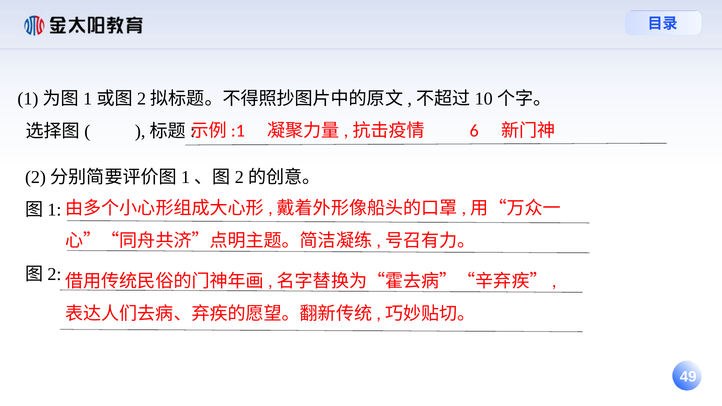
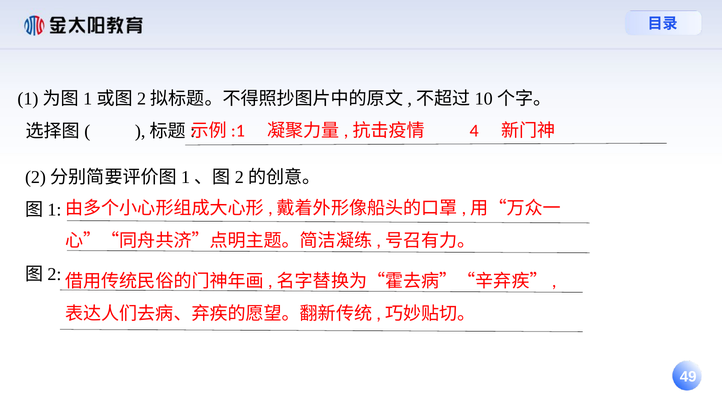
6: 6 -> 4
